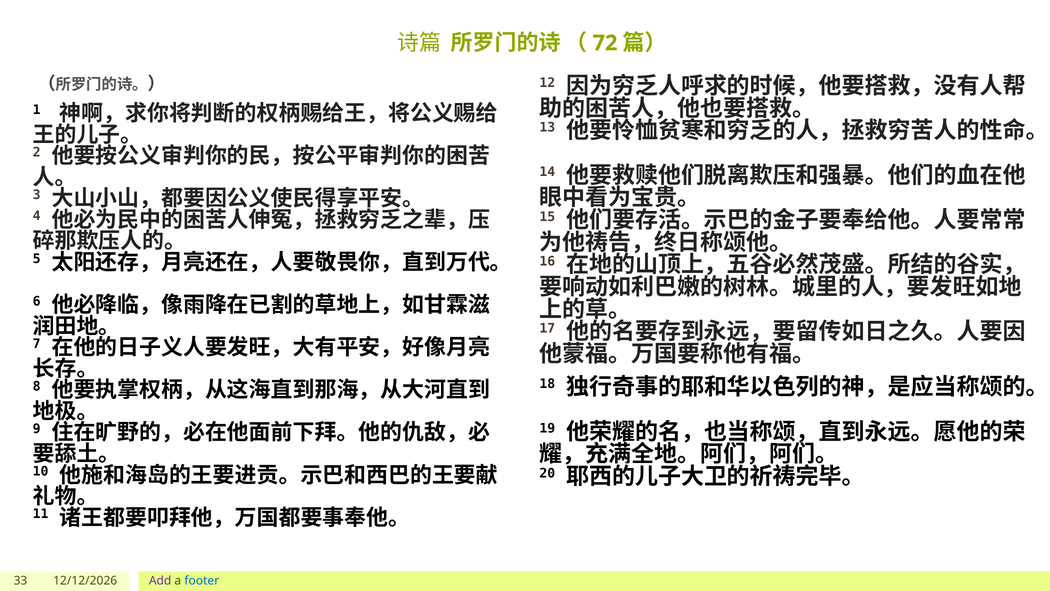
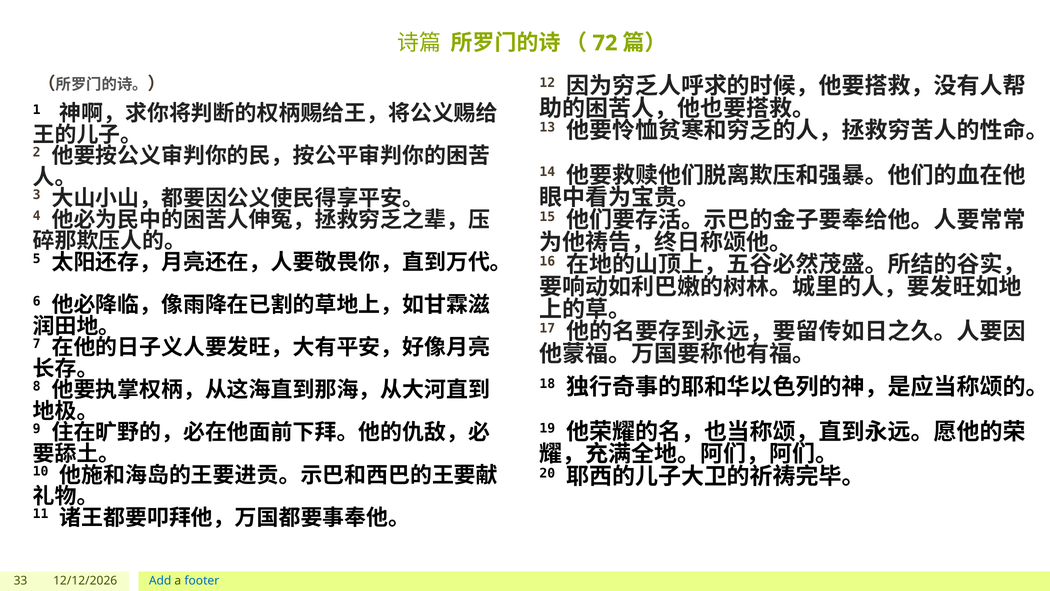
Add colour: purple -> blue
